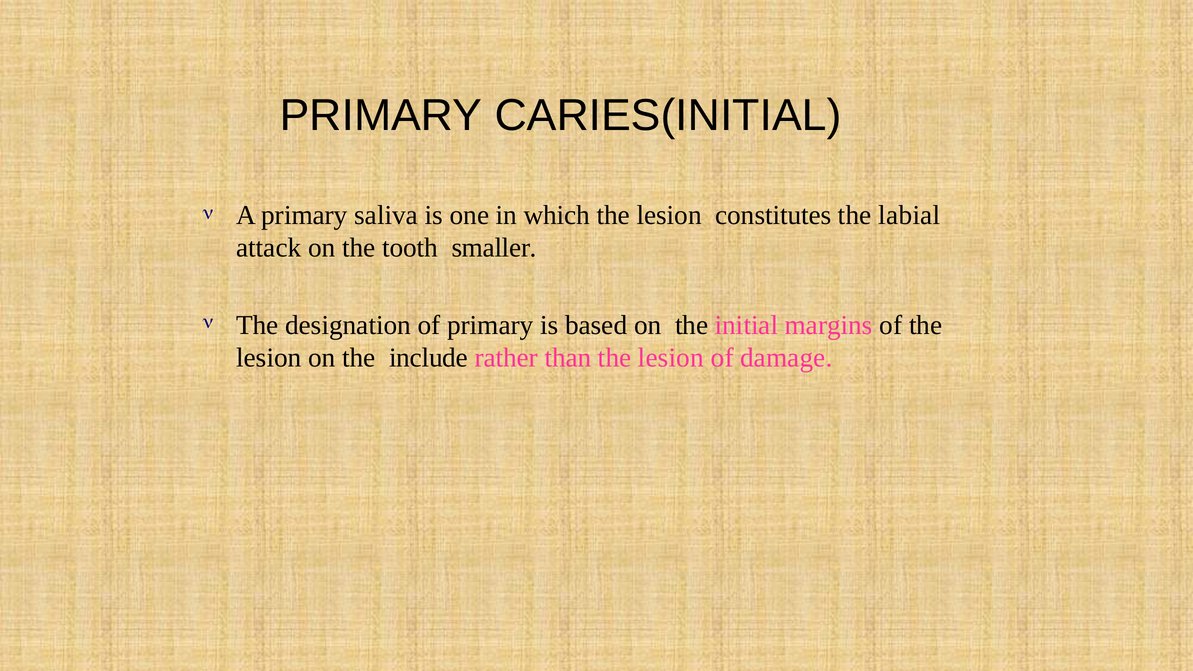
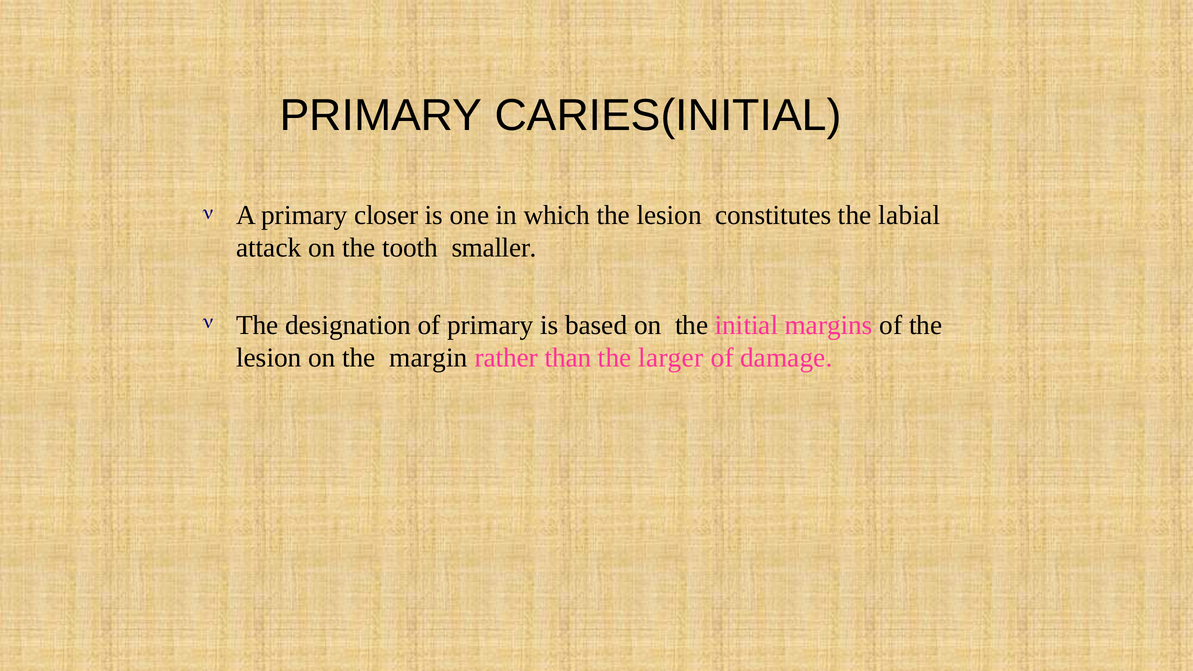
saliva: saliva -> closer
include: include -> margin
than the lesion: lesion -> larger
